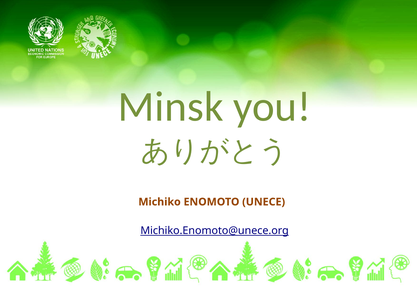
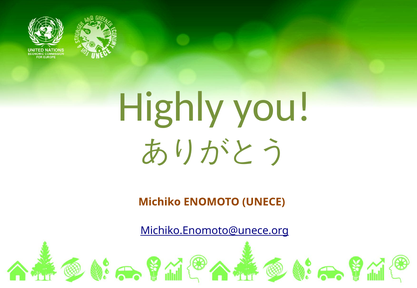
Minsk: Minsk -> Highly
